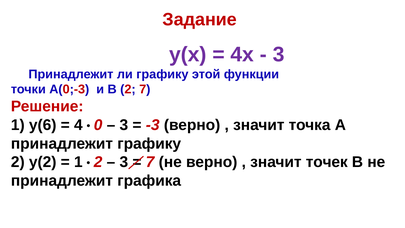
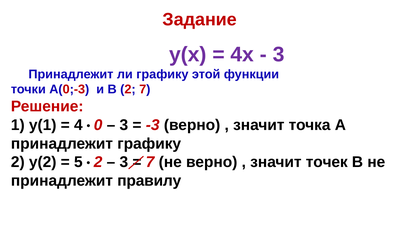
у(6: у(6 -> у(1
1 at (78, 162): 1 -> 5
графика: графика -> правилу
